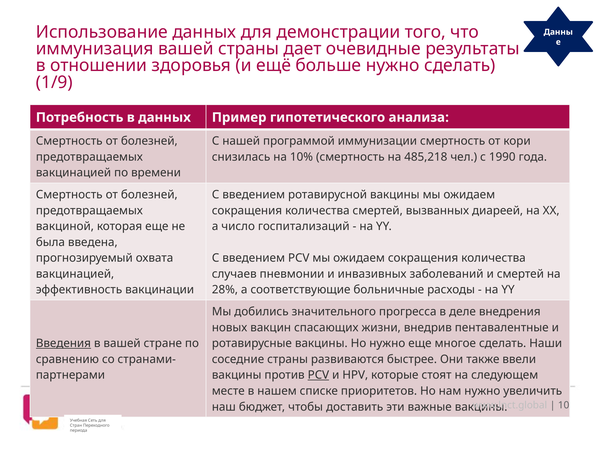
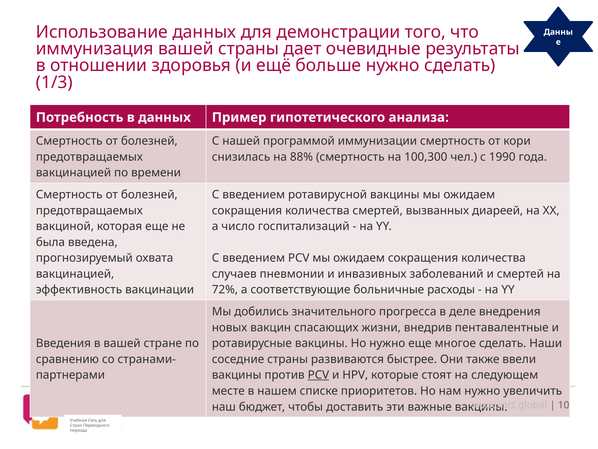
1/9: 1/9 -> 1/3
10%: 10% -> 88%
485,218: 485,218 -> 100,300
28%: 28% -> 72%
Введения underline: present -> none
